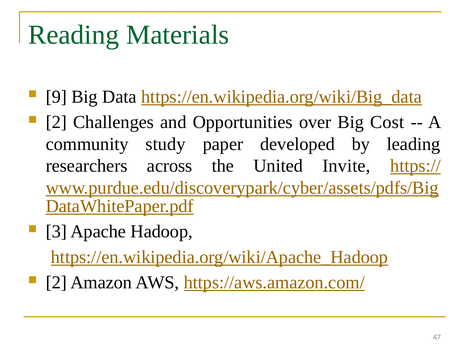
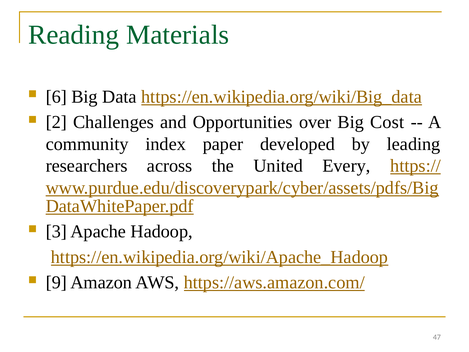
9: 9 -> 6
study: study -> index
Invite: Invite -> Every
2 at (56, 282): 2 -> 9
